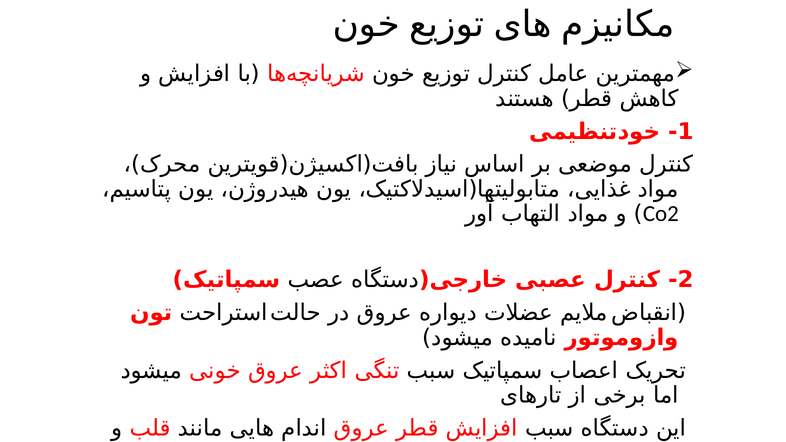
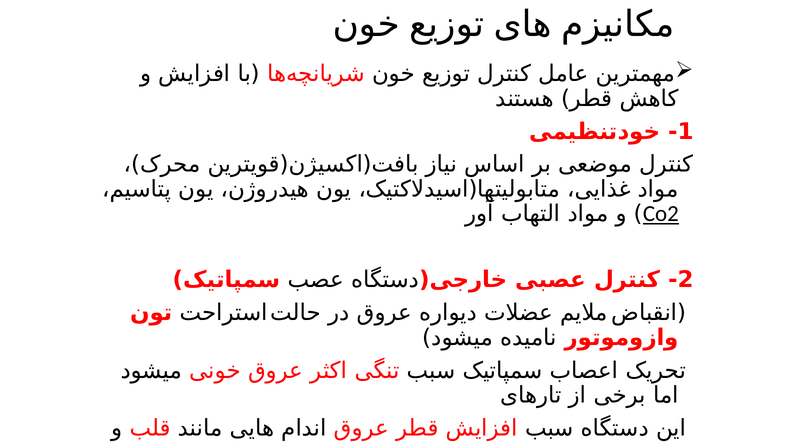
Co2 underline: none -> present
